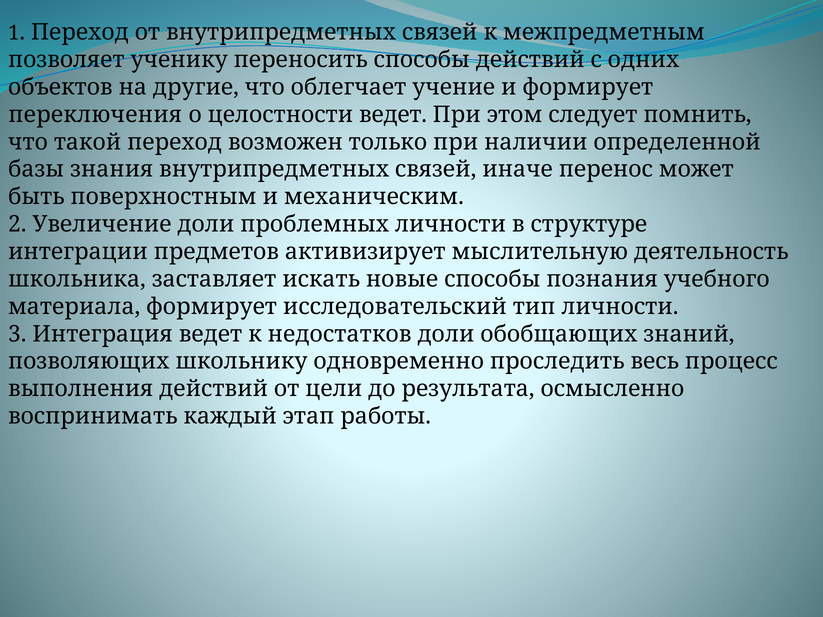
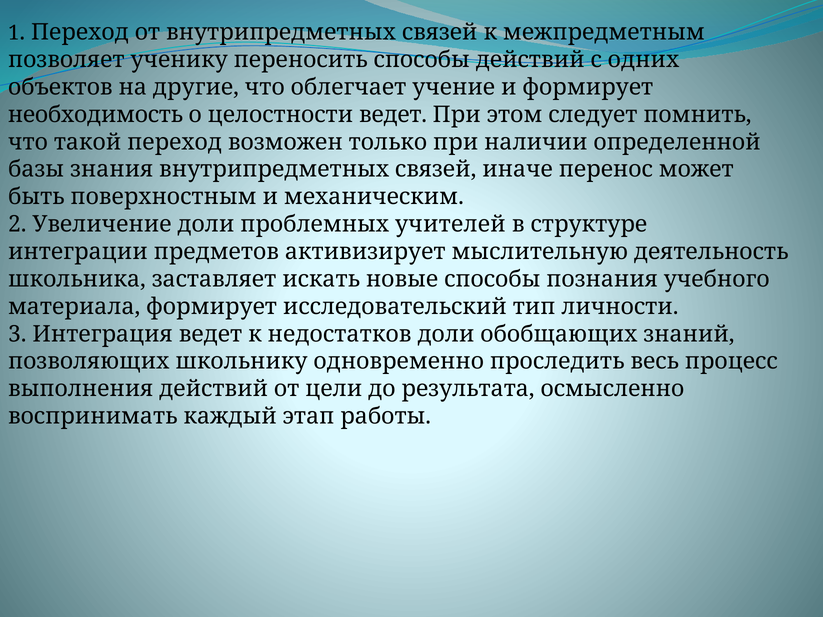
переключения: переключения -> необходимость
проблемных личности: личности -> учителей
